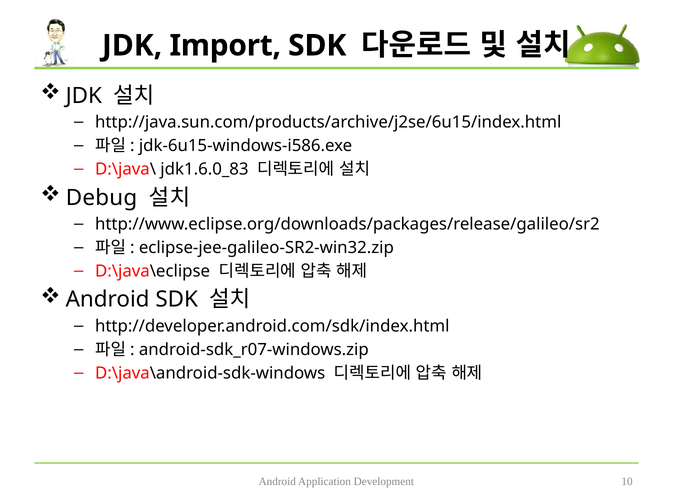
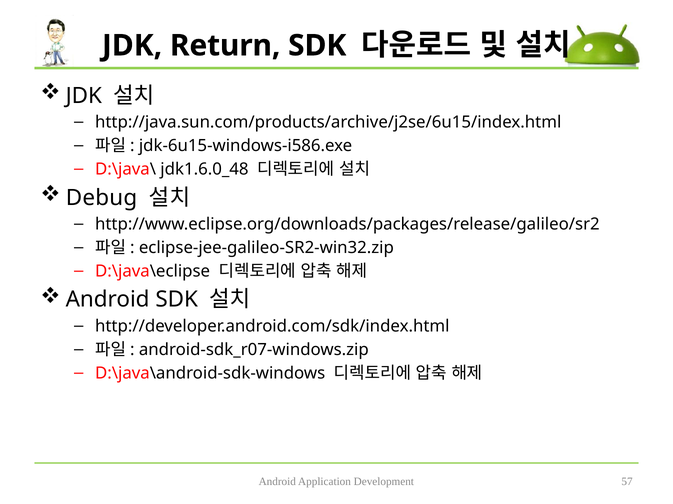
Import: Import -> Return
jdk1.6.0_83: jdk1.6.0_83 -> jdk1.6.0_48
10: 10 -> 57
